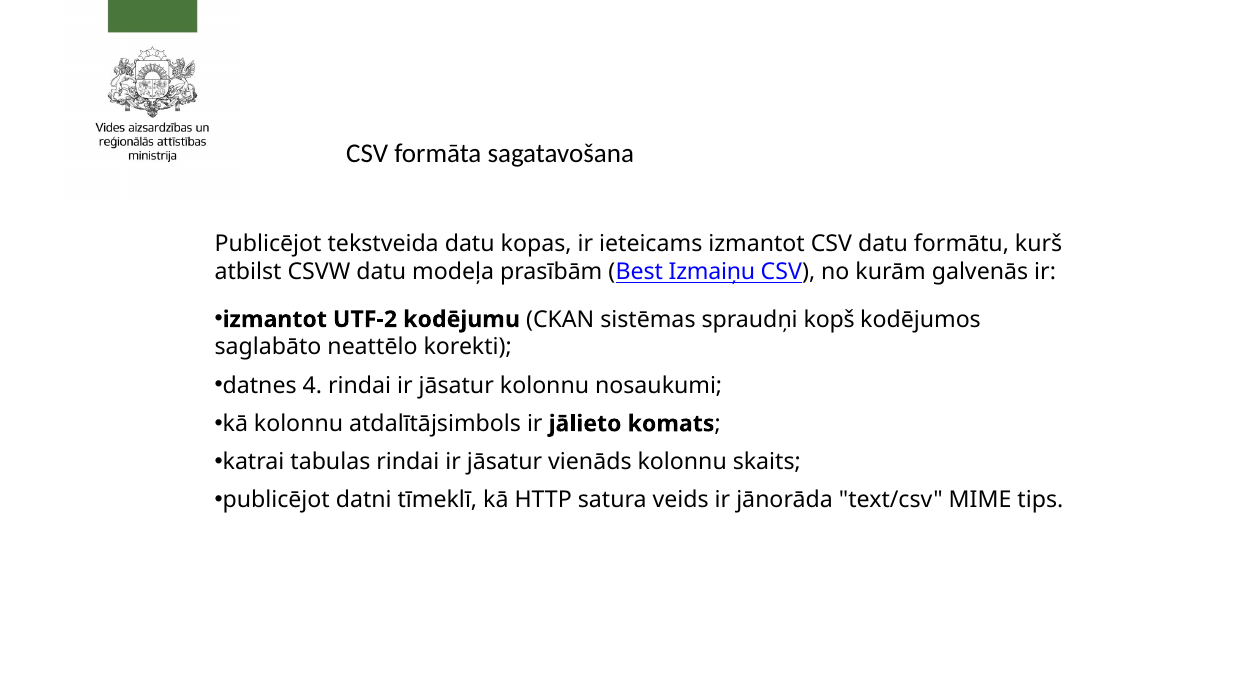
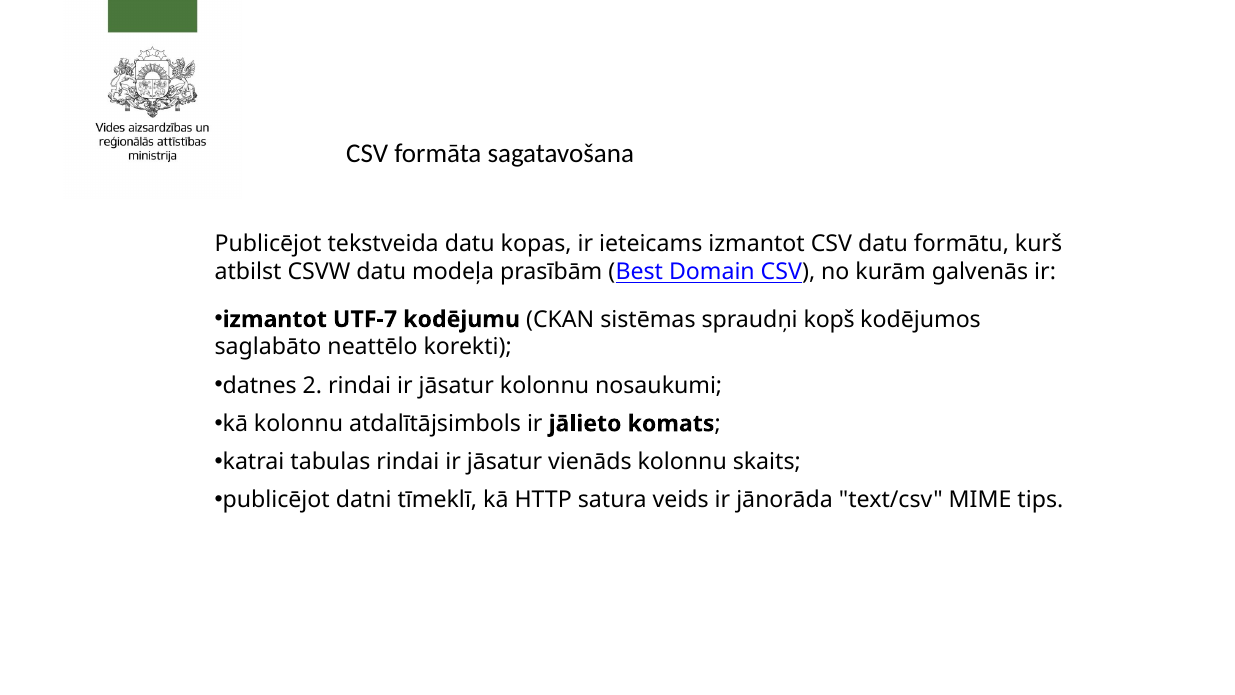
Izmaiņu: Izmaiņu -> Domain
UTF-2: UTF-2 -> UTF-7
4: 4 -> 2
